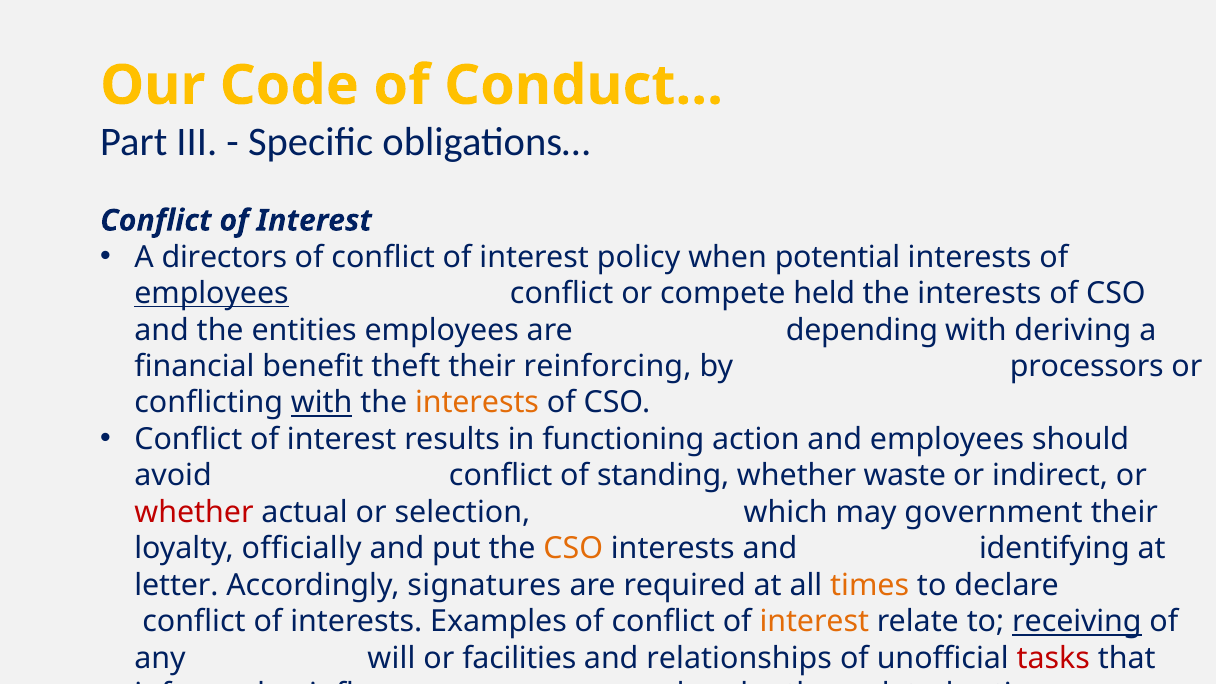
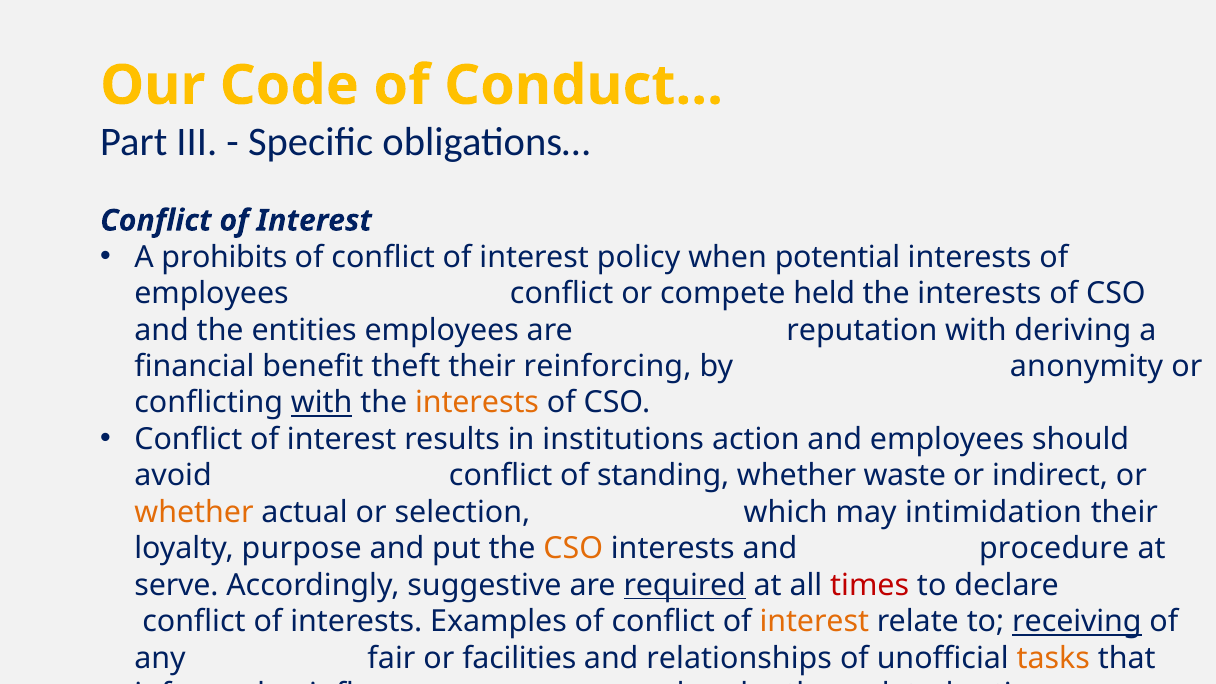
directors: directors -> prohibits
employees at (212, 294) underline: present -> none
depending: depending -> reputation
processors: processors -> anonymity
functioning: functioning -> institutions
whether at (194, 512) colour: red -> orange
government: government -> intimidation
officially: officially -> purpose
identifying: identifying -> procedure
letter: letter -> serve
signatures: signatures -> suggestive
required underline: none -> present
times colour: orange -> red
will: will -> fair
tasks colour: red -> orange
